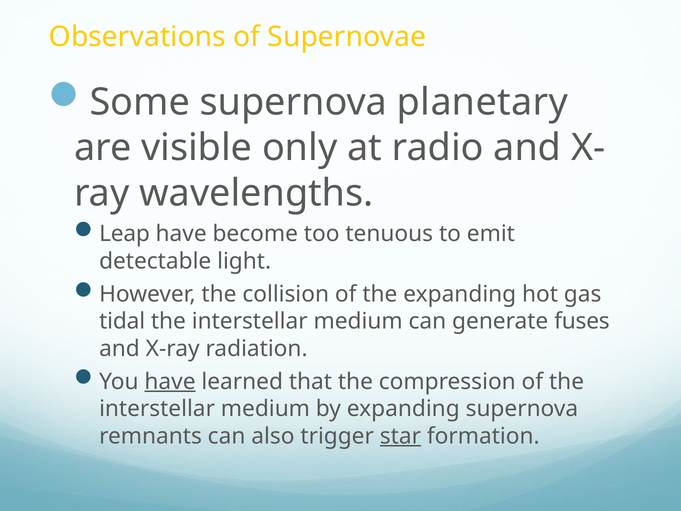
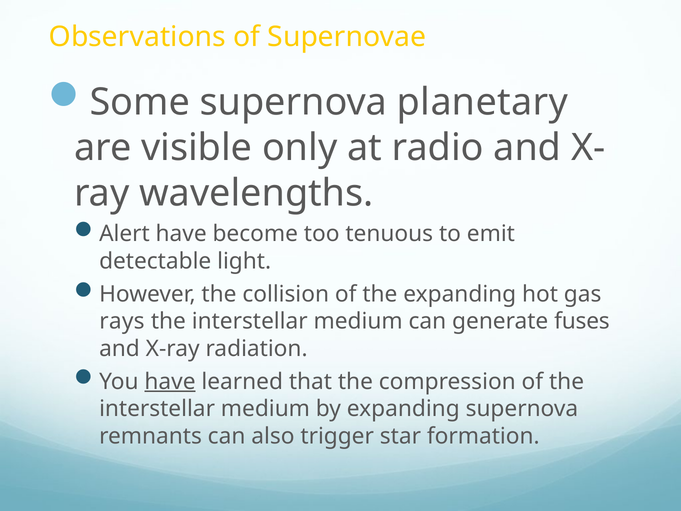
Leap: Leap -> Alert
tidal: tidal -> rays
star underline: present -> none
